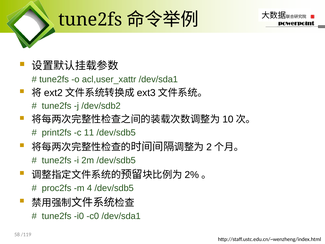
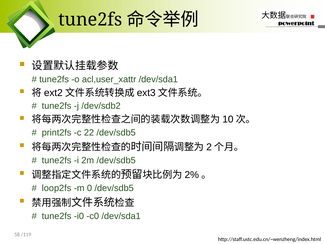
11: 11 -> 22
proc2fs: proc2fs -> loop2fs
4: 4 -> 0
